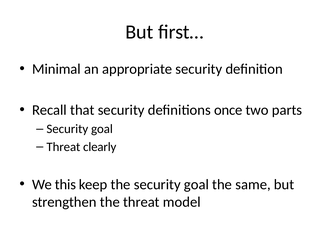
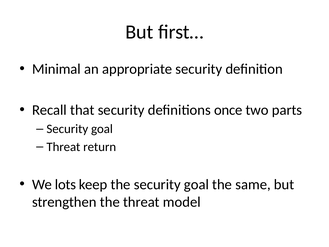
clearly: clearly -> return
this: this -> lots
